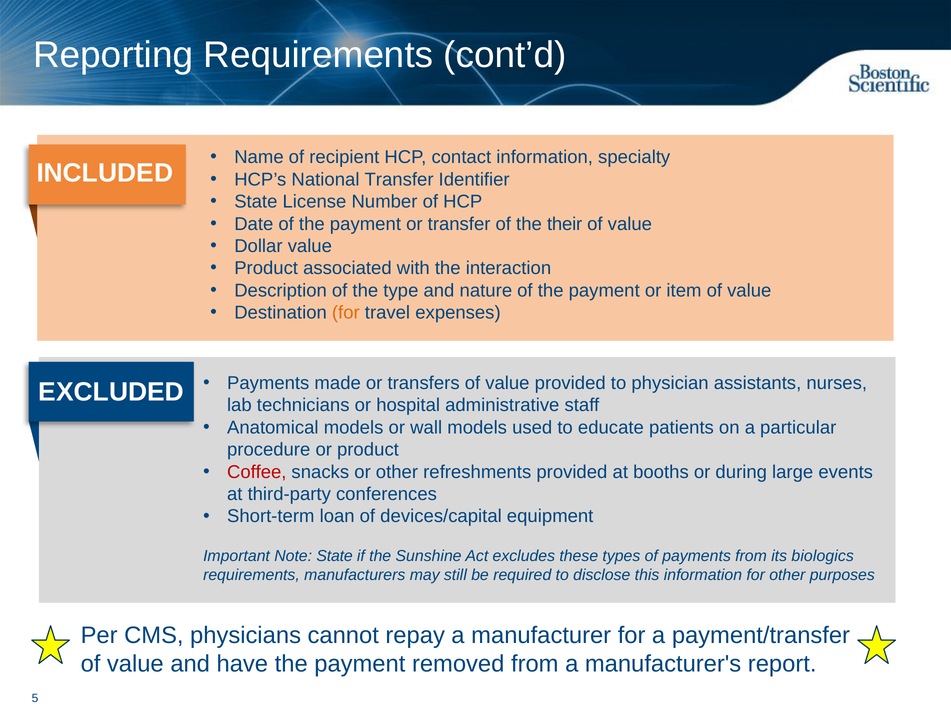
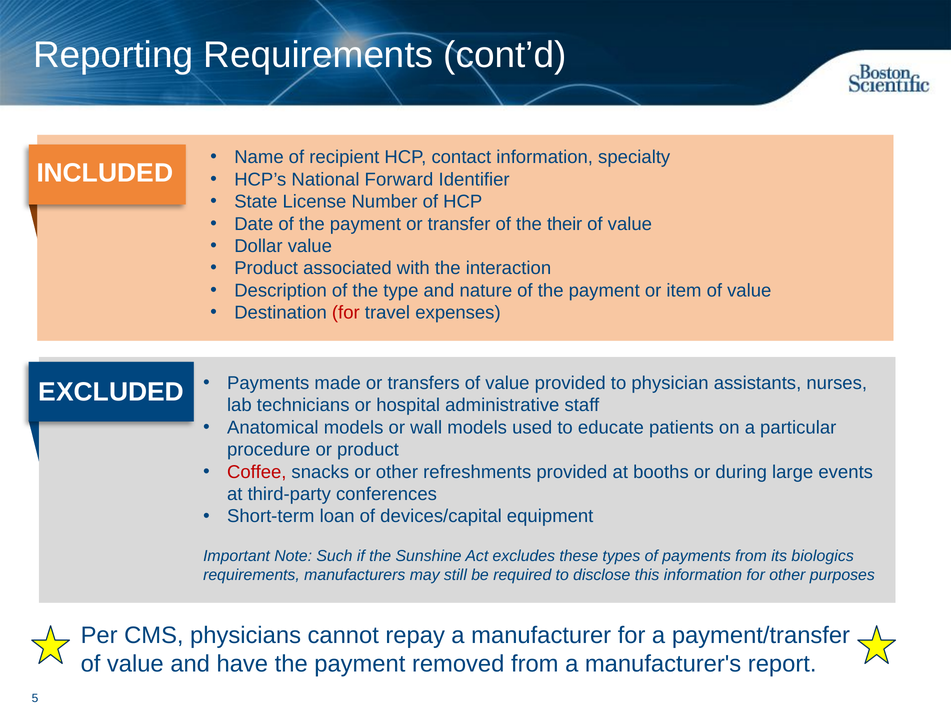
National Transfer: Transfer -> Forward
for at (346, 312) colour: orange -> red
Note State: State -> Such
